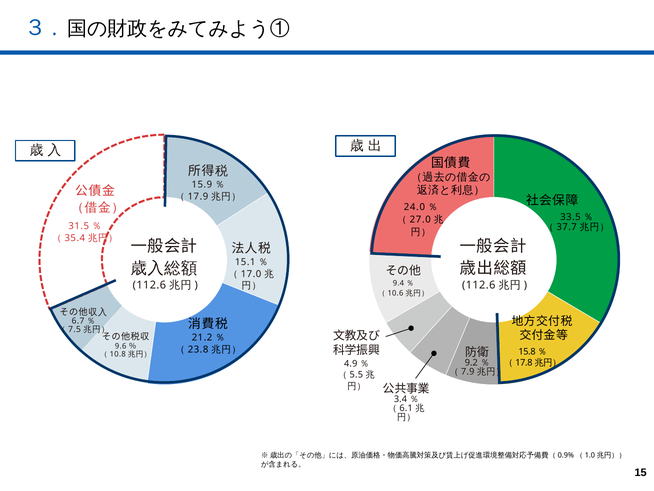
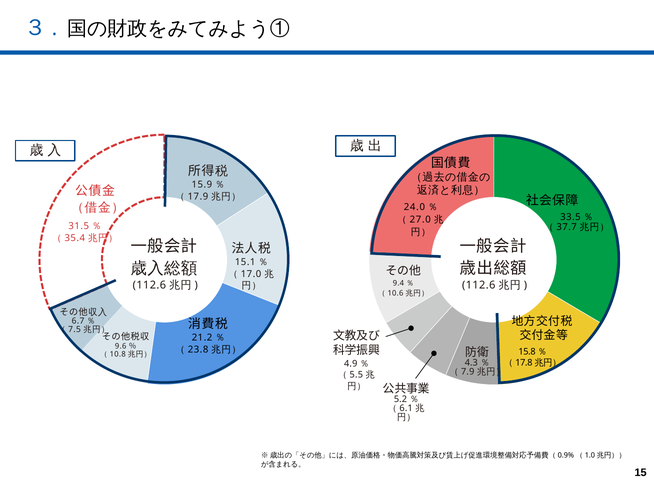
9.2: 9.2 -> 4.3
3.4: 3.4 -> 5.2
